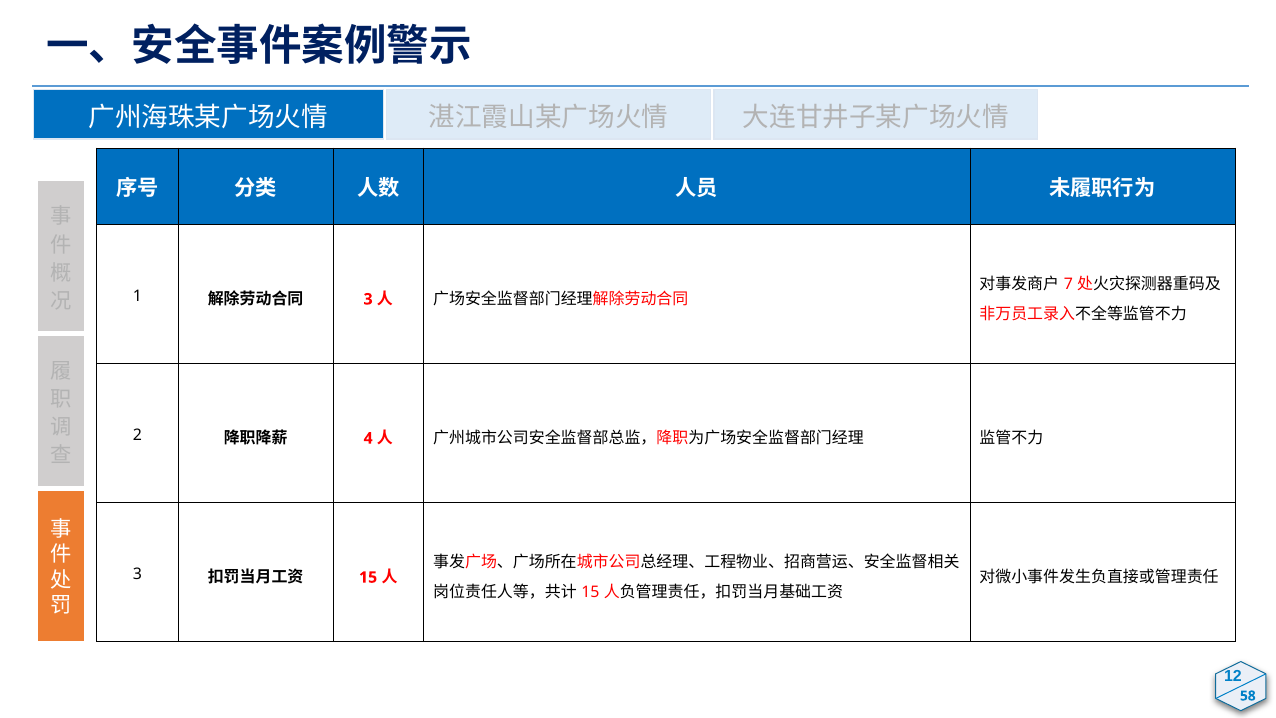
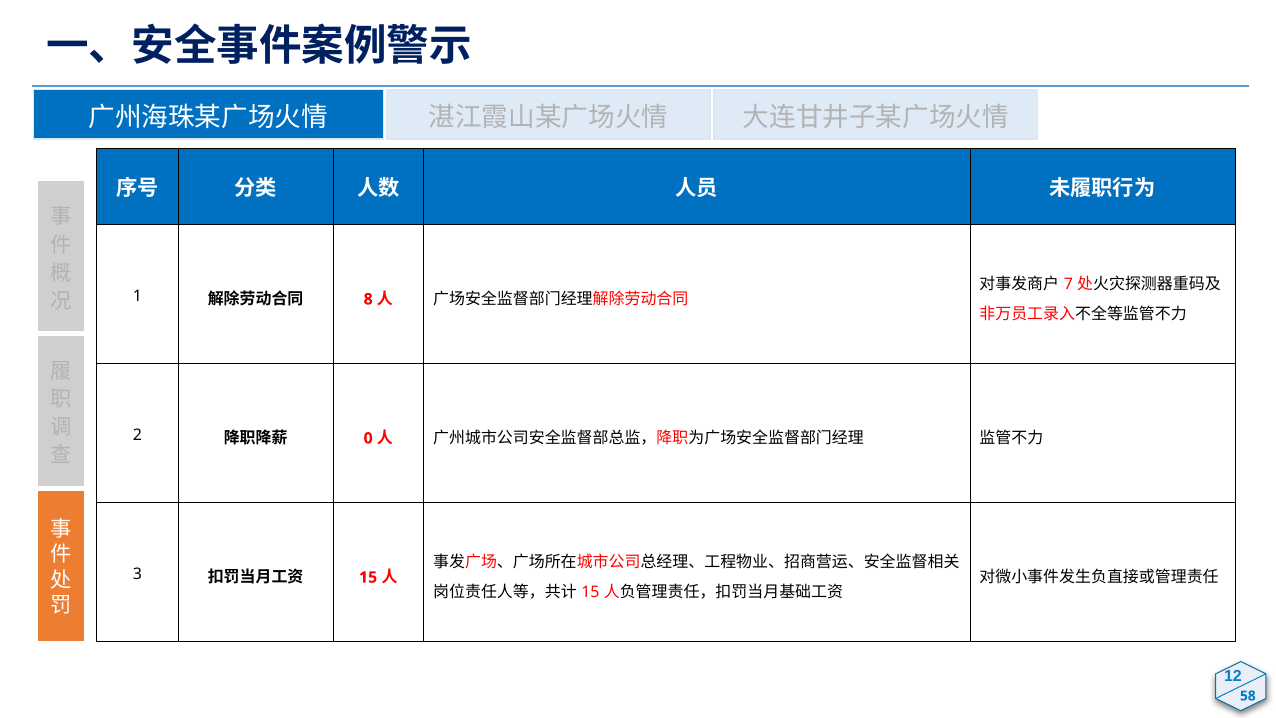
3 at (368, 299): 3 -> 8
4: 4 -> 0
